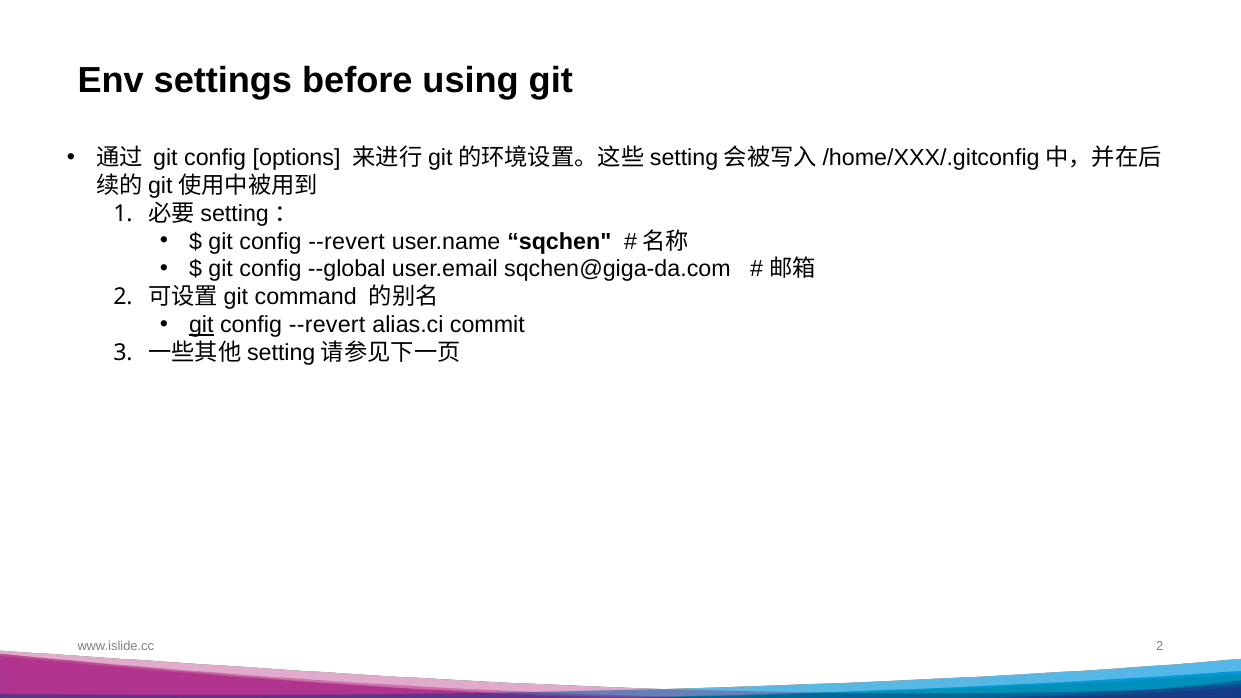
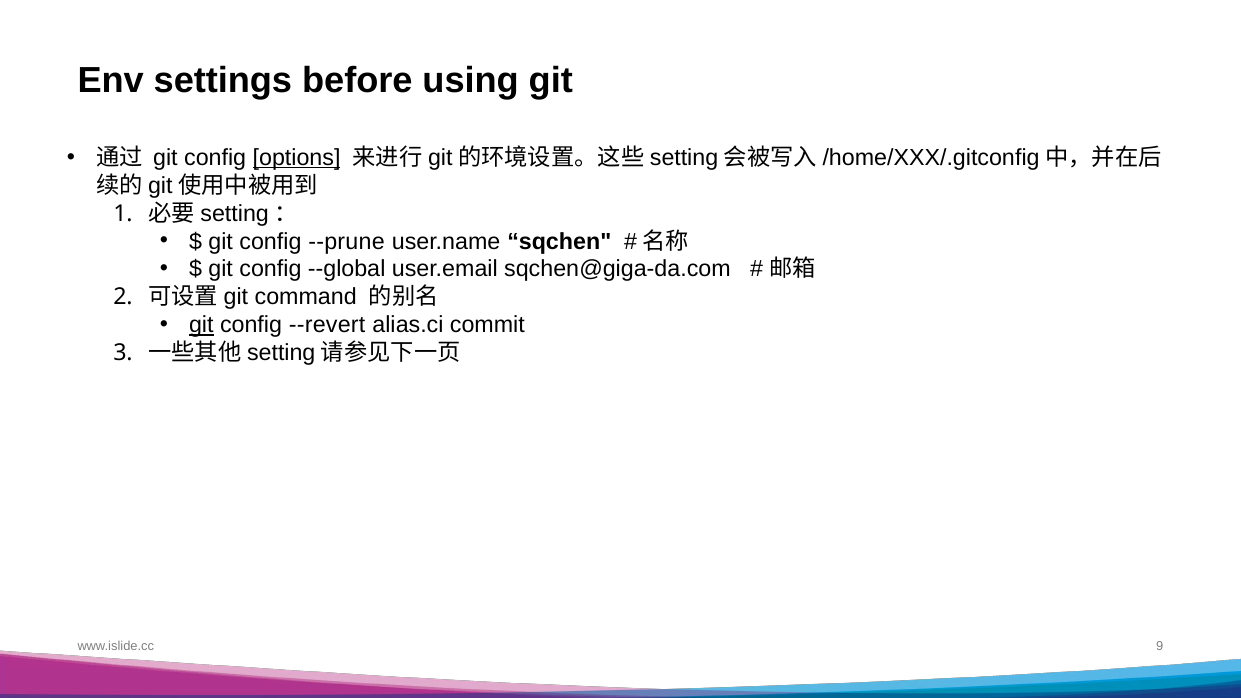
options underline: none -> present
--revert at (347, 241): --revert -> --prune
www.islide.cc 2: 2 -> 9
